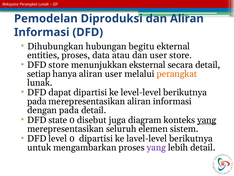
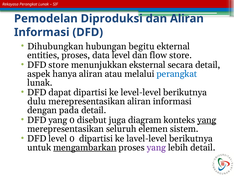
data atau: atau -> level
dan user: user -> flow
setiap: setiap -> aspek
aliran user: user -> atau
perangkat at (177, 74) colour: orange -> blue
pada at (37, 101): pada -> dulu
DFD state: state -> yang
mengambarkan underline: none -> present
